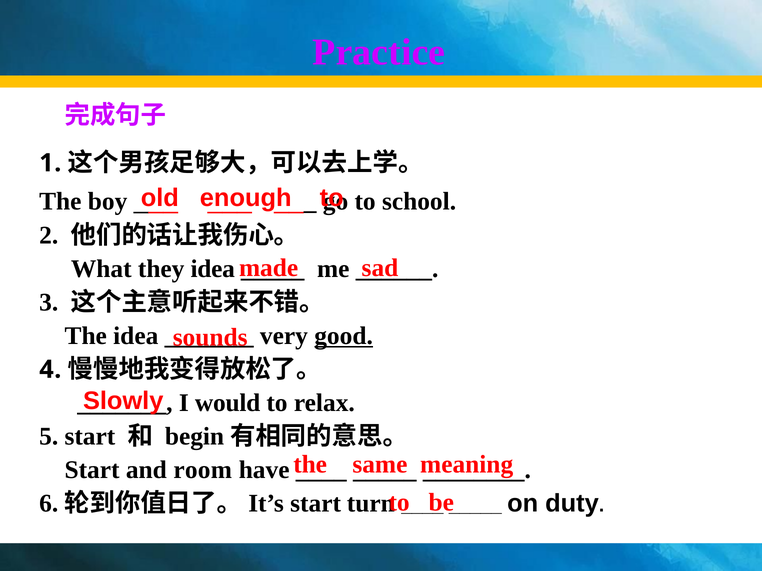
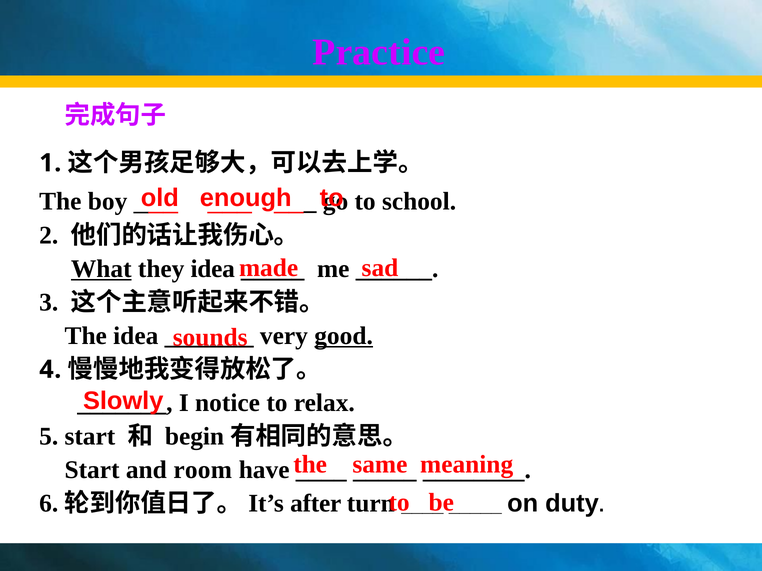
What underline: none -> present
would: would -> notice
start at (316, 504): start -> after
